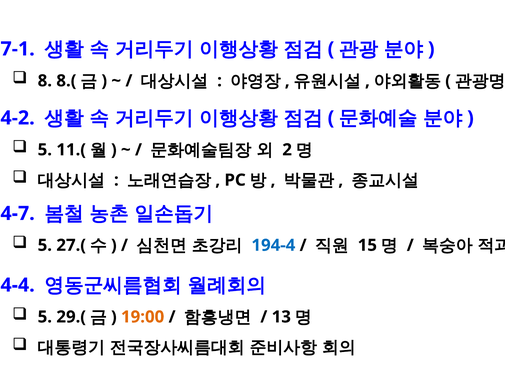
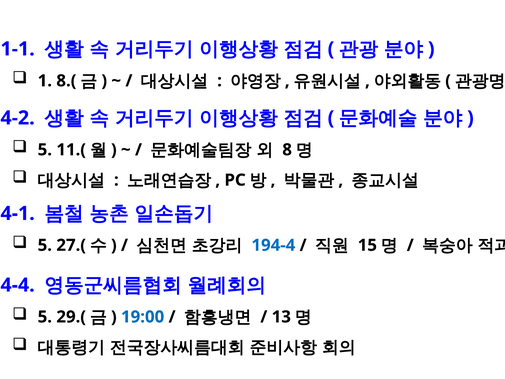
7-1: 7-1 -> 1-1
8: 8 -> 1
2: 2 -> 8
4-7: 4-7 -> 4-1
19:00 colour: orange -> blue
